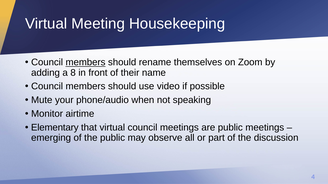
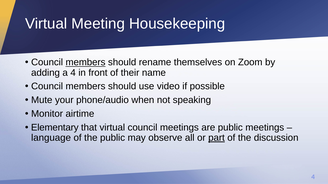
a 8: 8 -> 4
emerging: emerging -> language
part underline: none -> present
